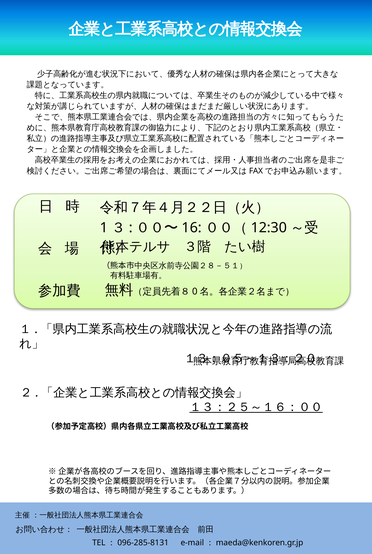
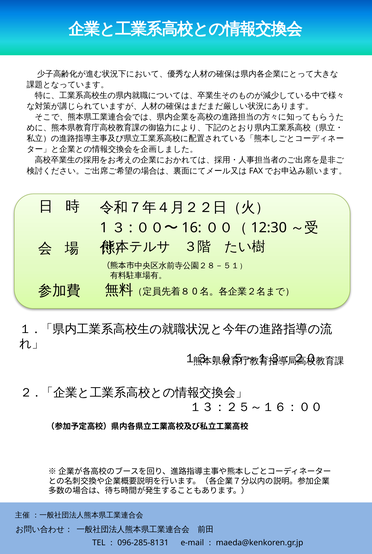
１３：２５～１６：００ underline: present -> none
